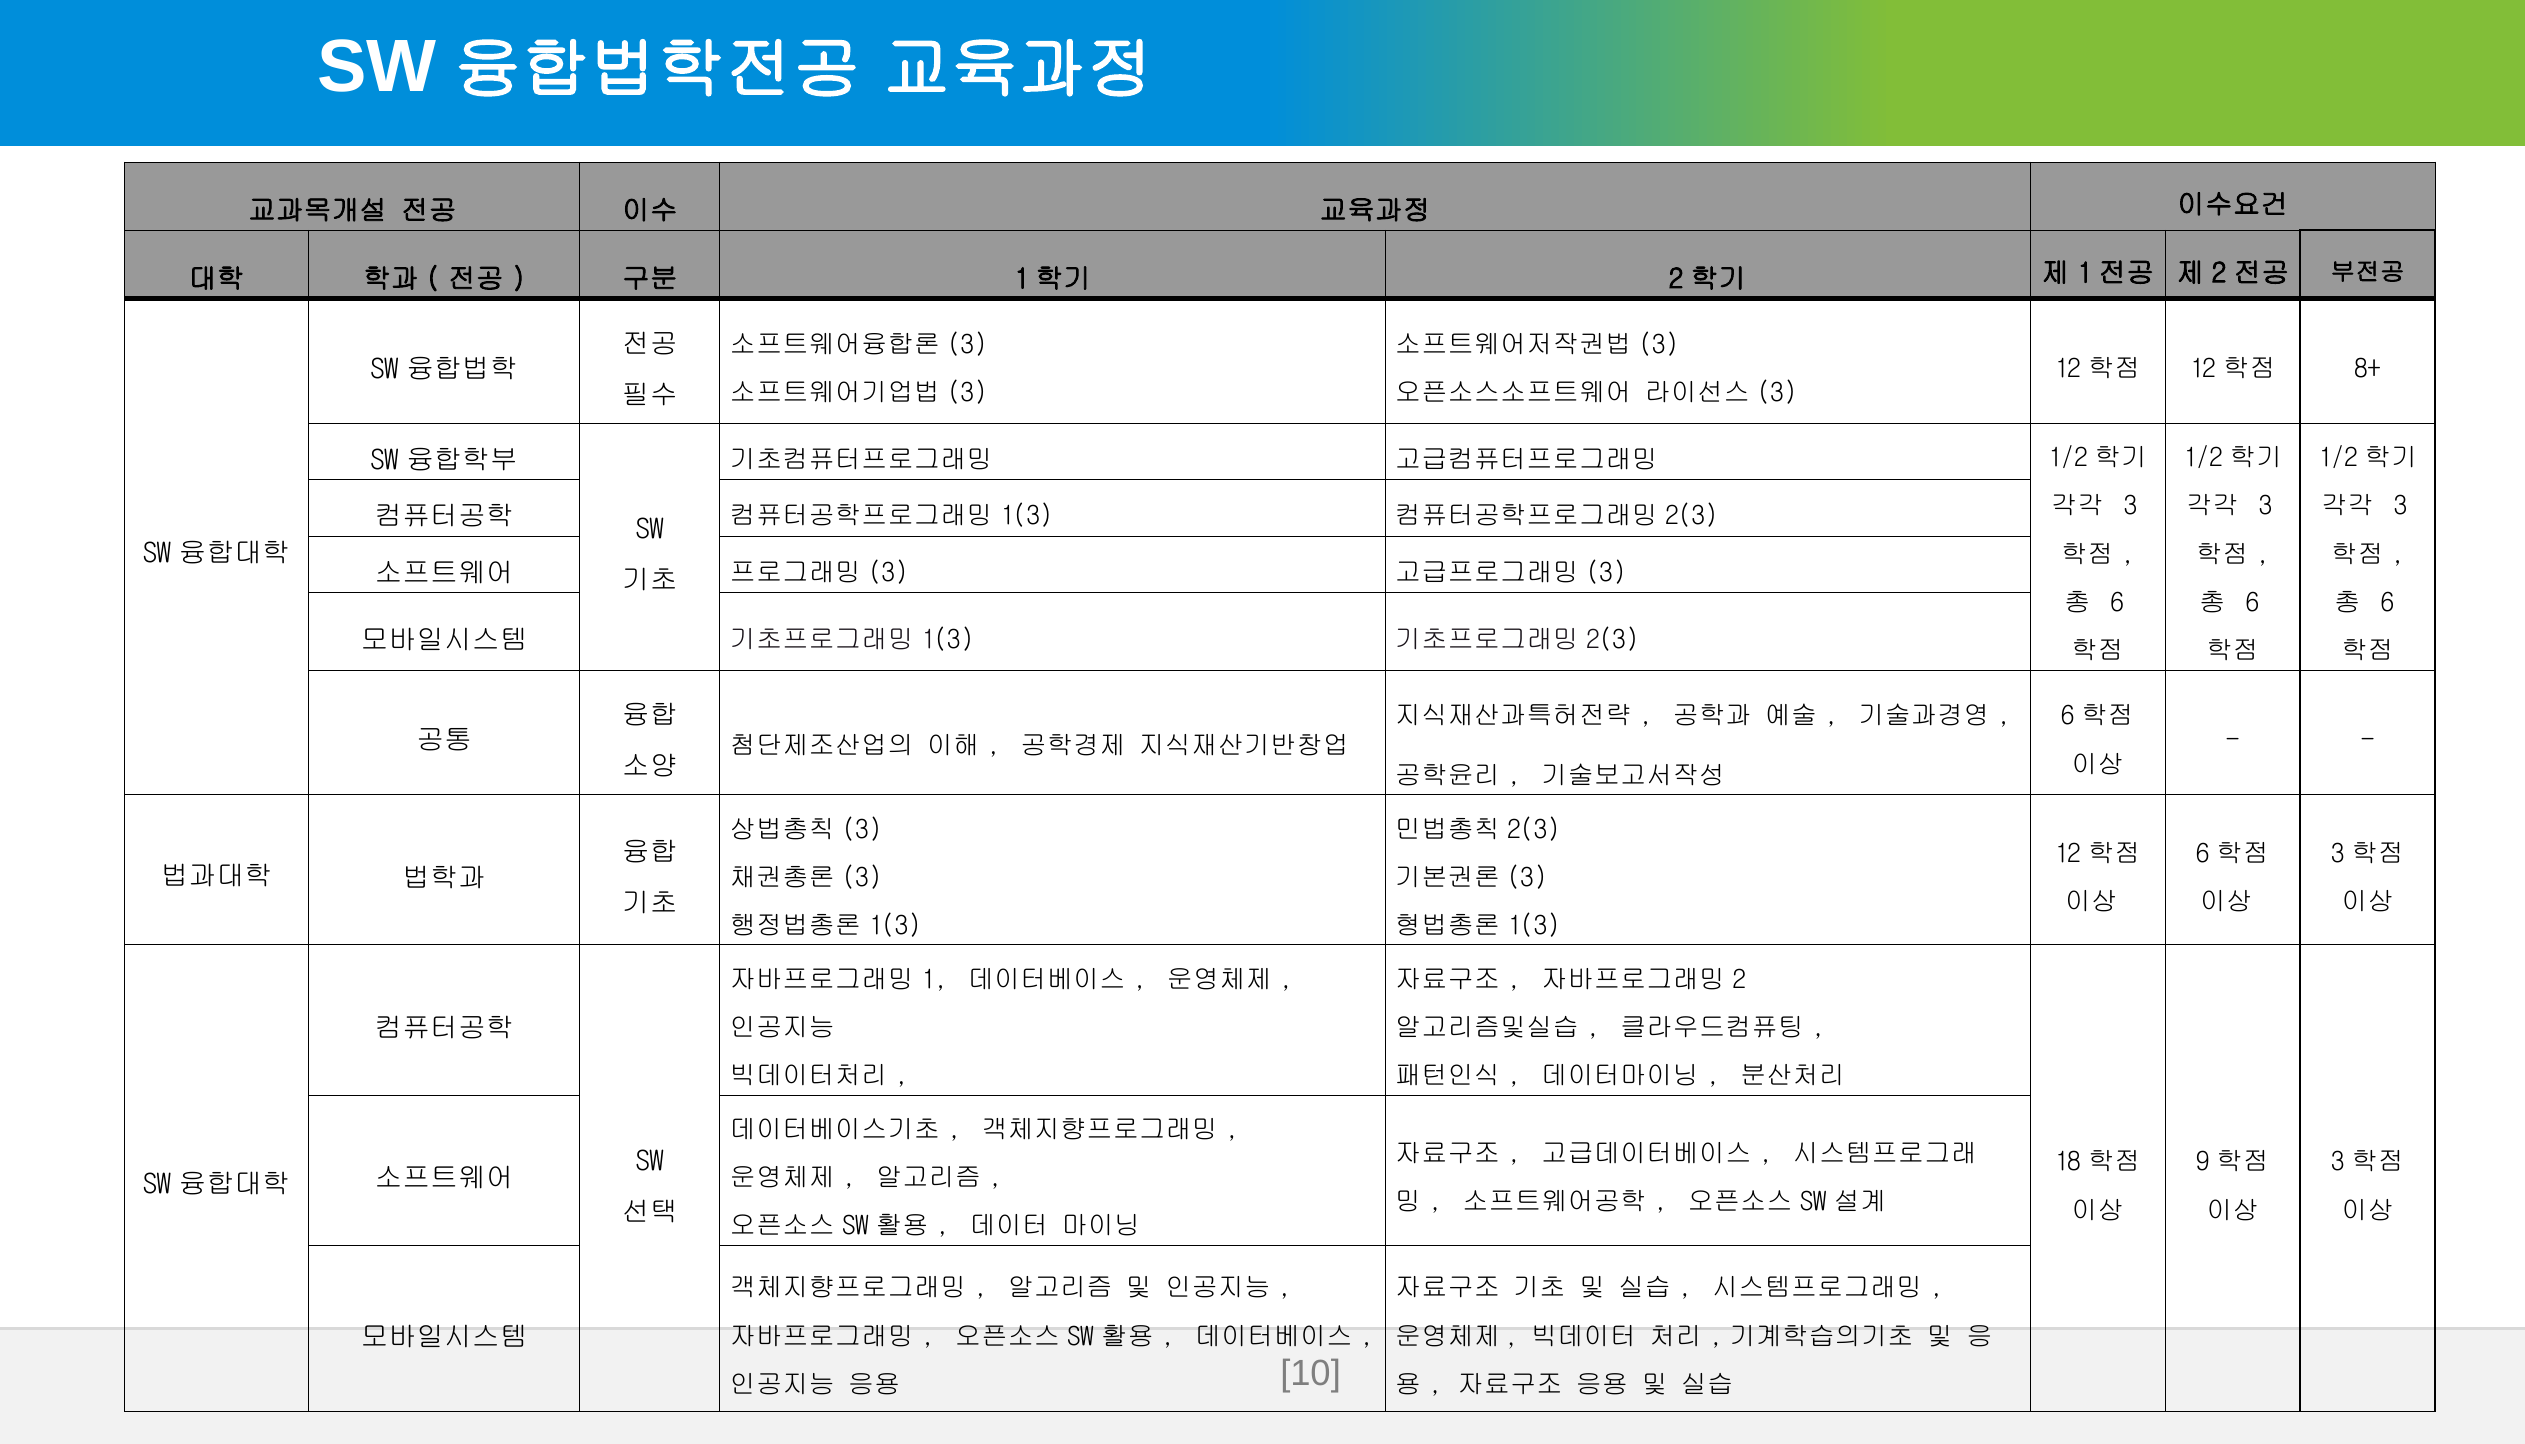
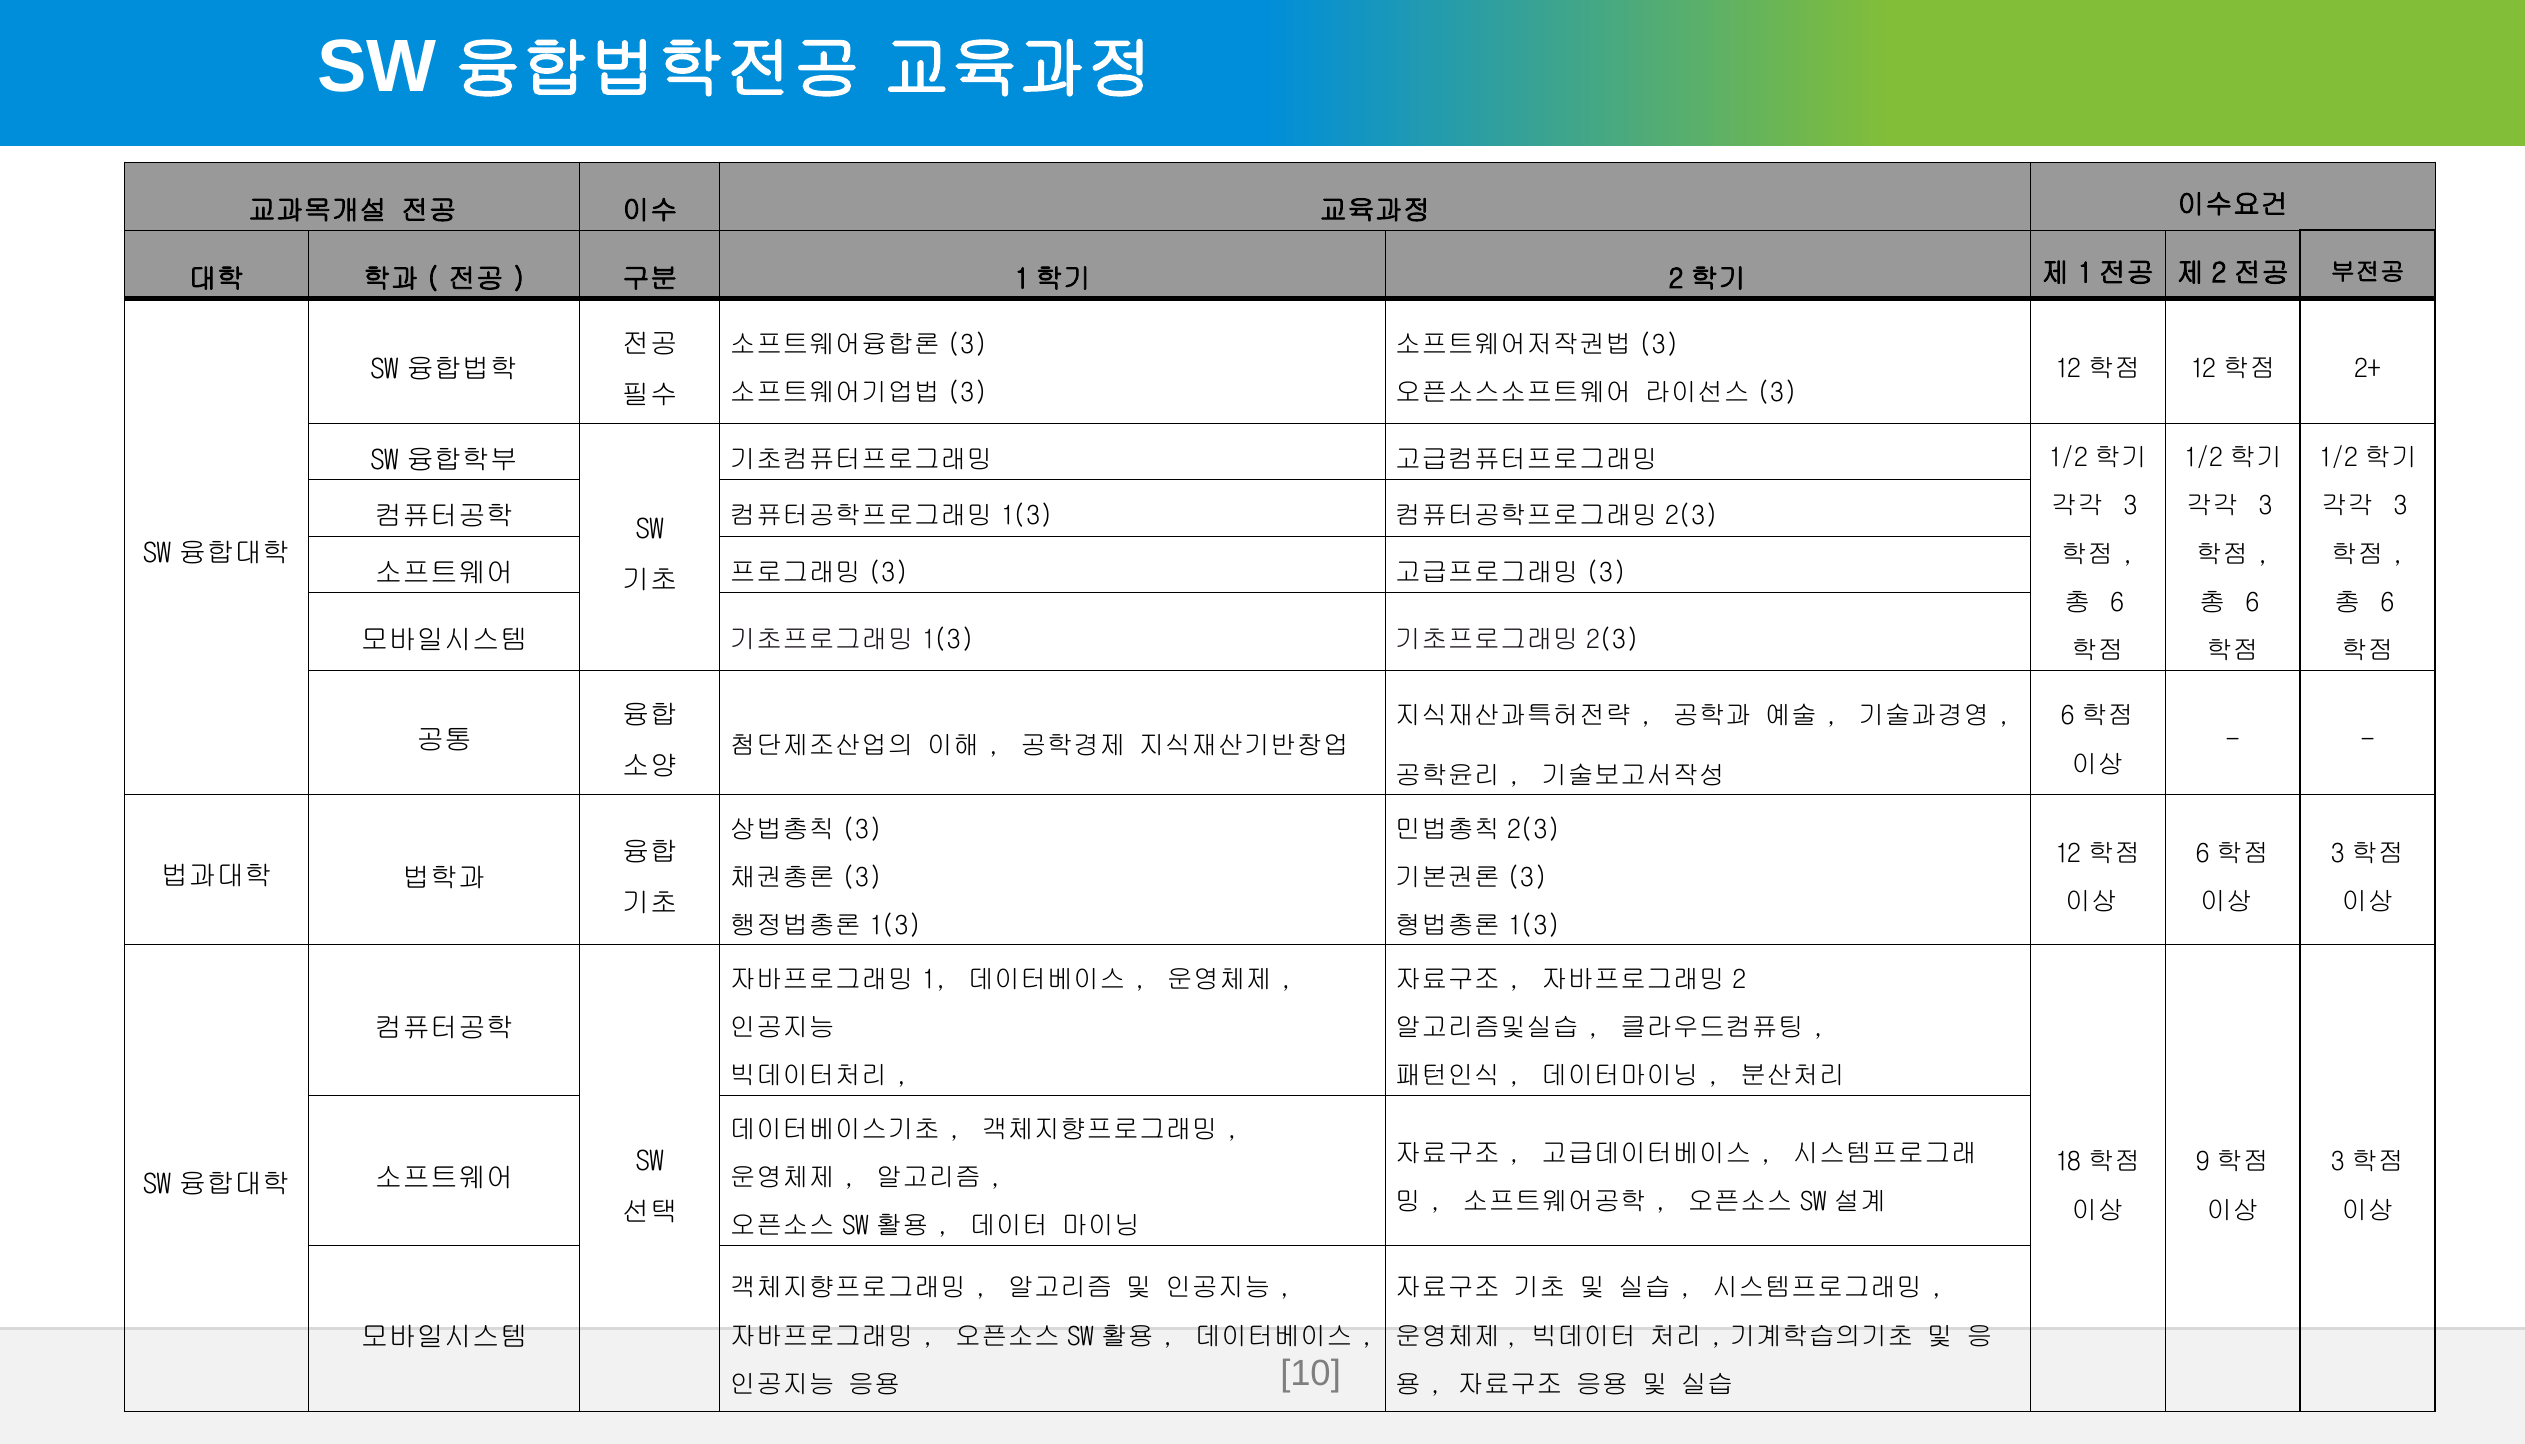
8+: 8+ -> 2+
